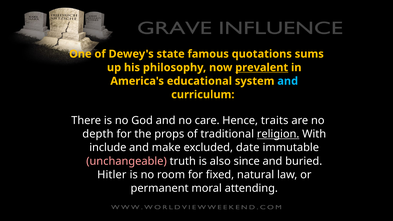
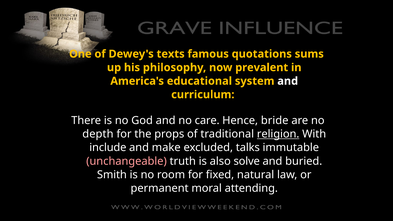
state: state -> texts
prevalent underline: present -> none
and at (288, 81) colour: light blue -> white
traits: traits -> bride
date: date -> talks
since: since -> solve
Hitler: Hitler -> Smith
